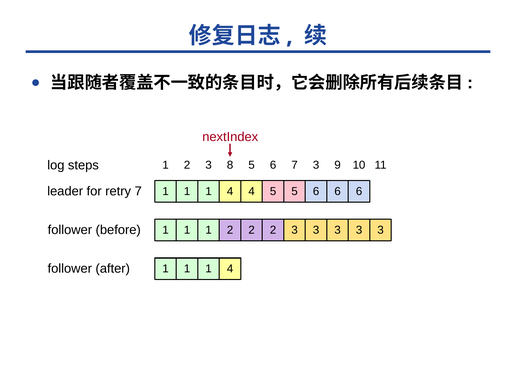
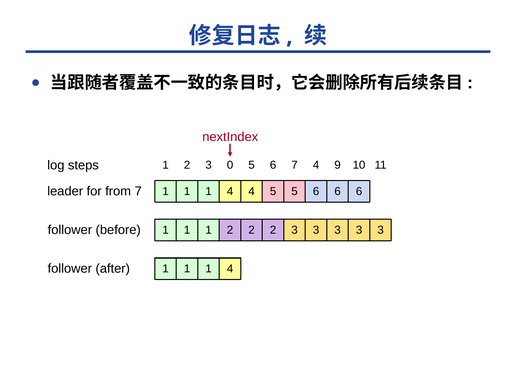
8: 8 -> 0
7 3: 3 -> 4
retry: retry -> from
